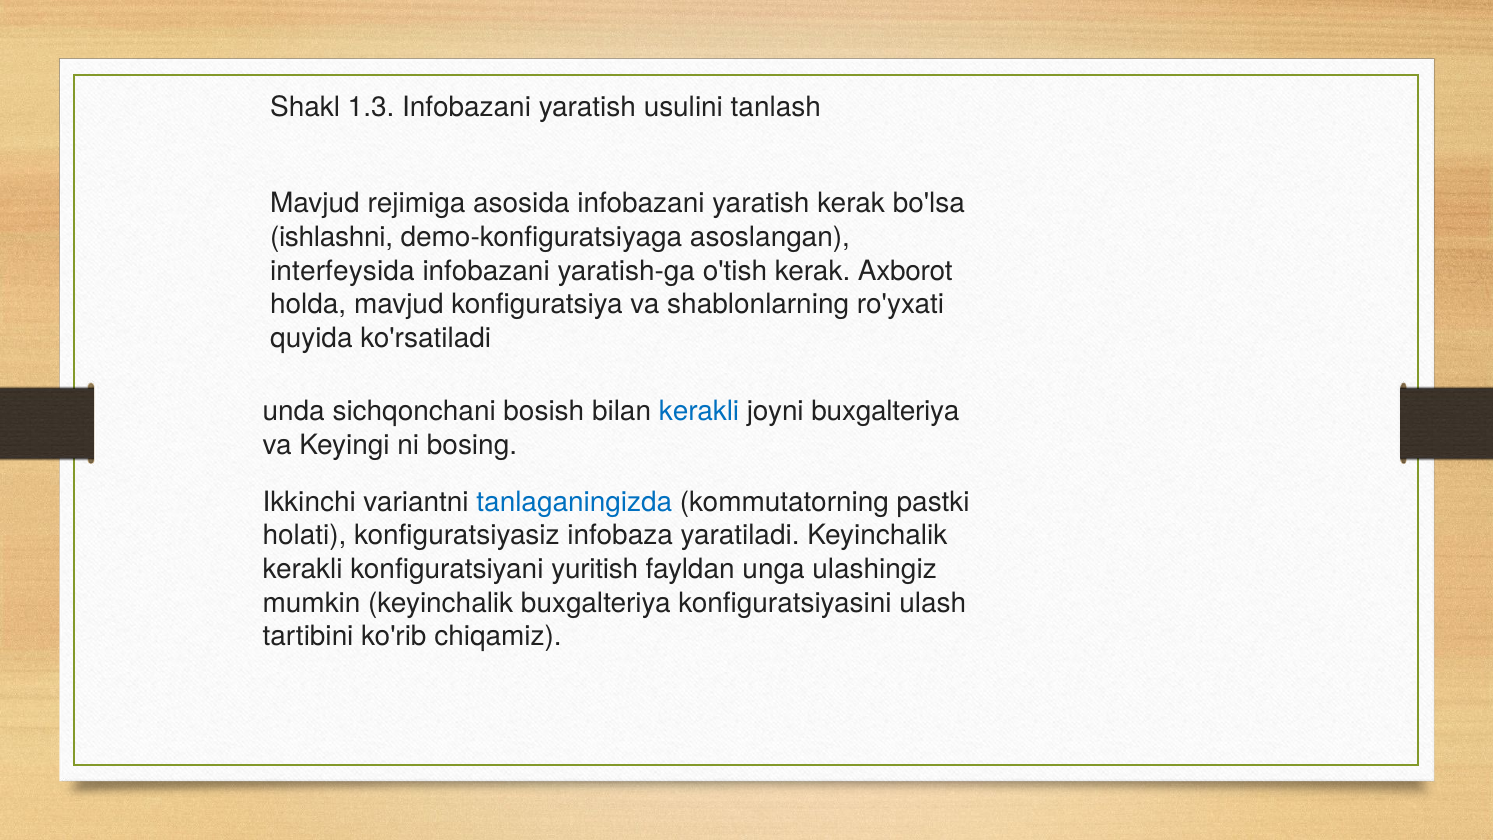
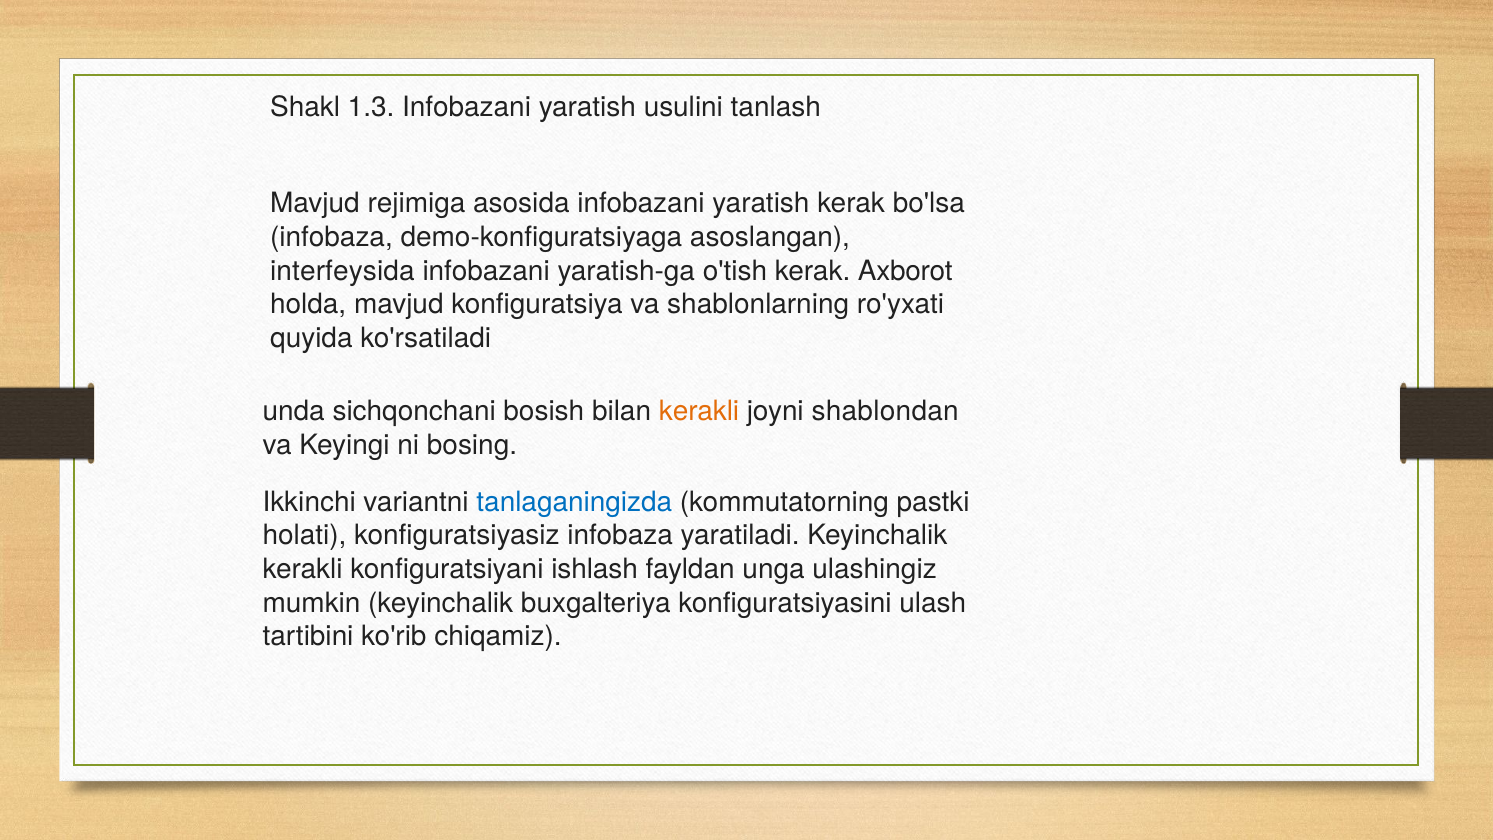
ishlashni at (332, 237): ishlashni -> infobaza
kerakli at (699, 411) colour: blue -> orange
joyni buxgalteriya: buxgalteriya -> shablondan
yuritish: yuritish -> ishlash
